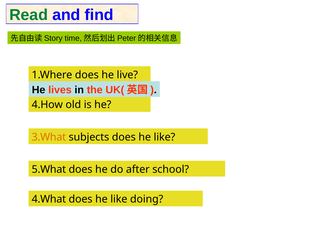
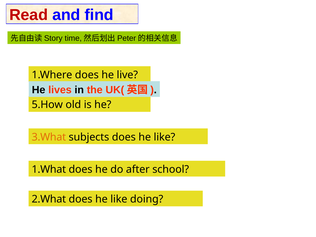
Read colour: green -> red
4.How: 4.How -> 5.How
5.What: 5.What -> 1.What
4.What: 4.What -> 2.What
